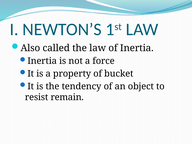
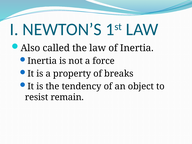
bucket: bucket -> breaks
